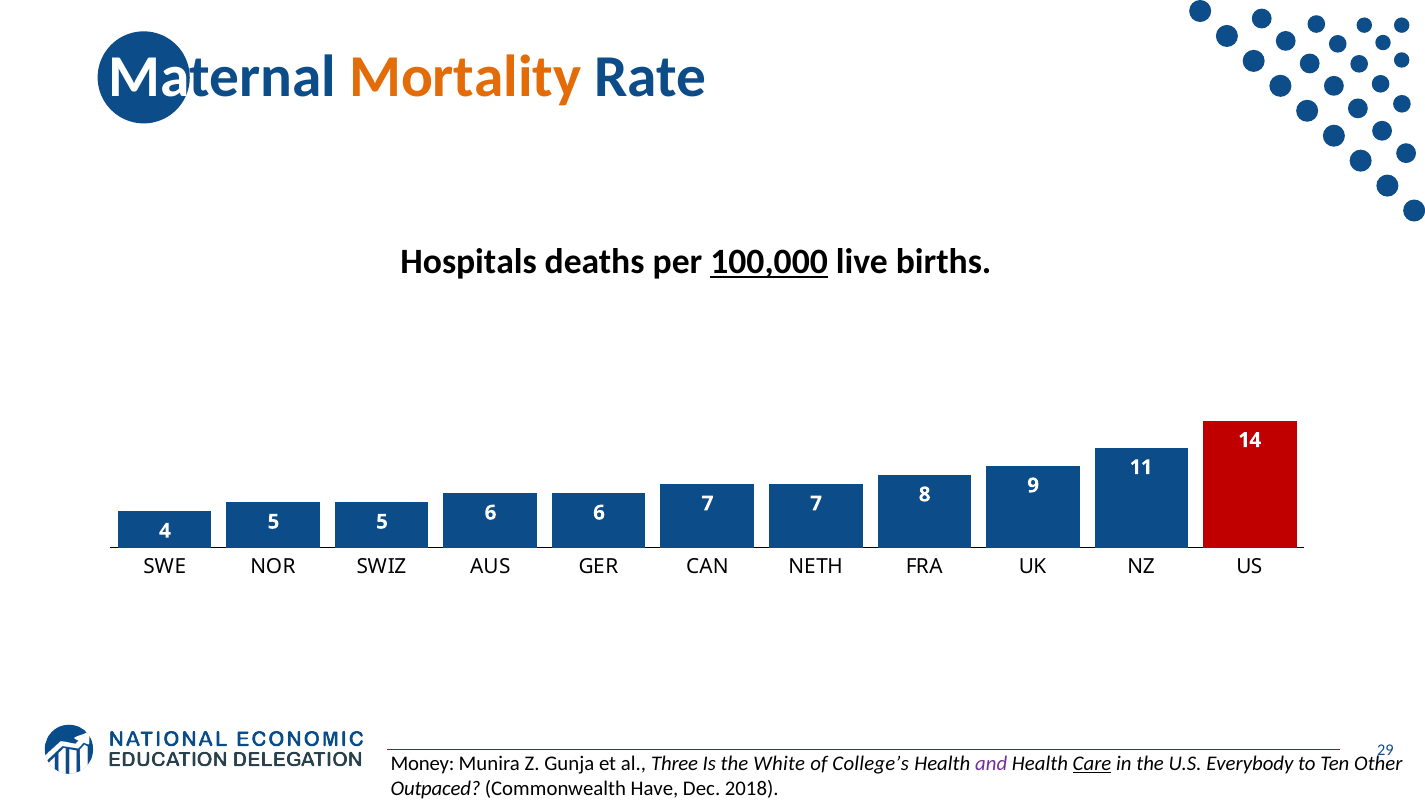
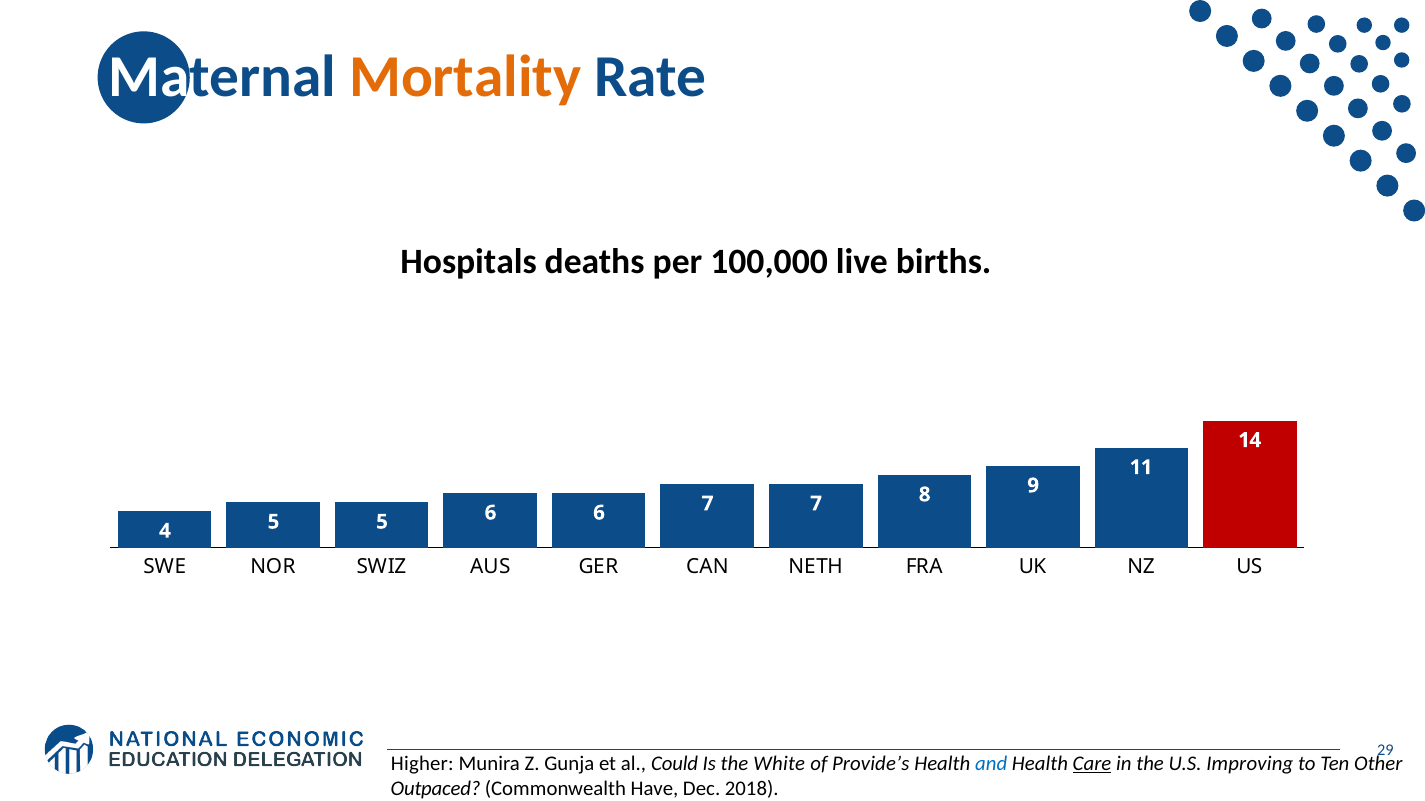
100,000 underline: present -> none
Money: Money -> Higher
Three: Three -> Could
College’s: College’s -> Provide’s
and colour: purple -> blue
Everybody: Everybody -> Improving
